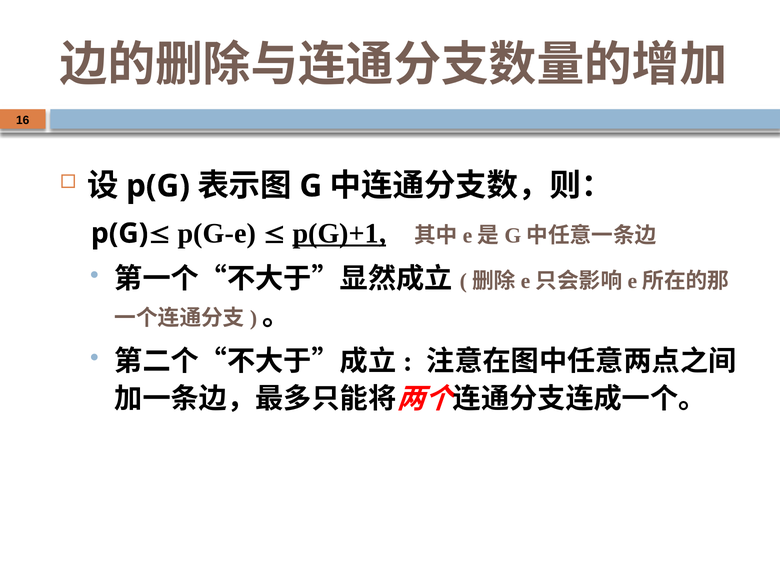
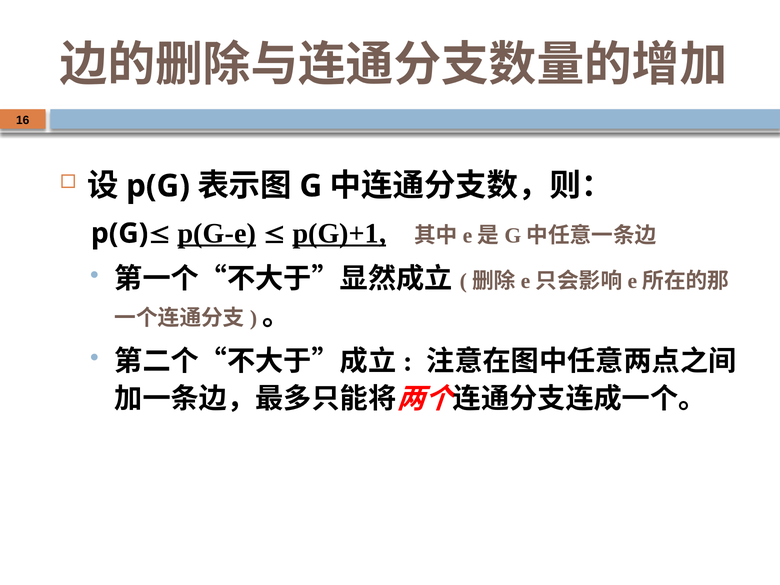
p(G-e underline: none -> present
